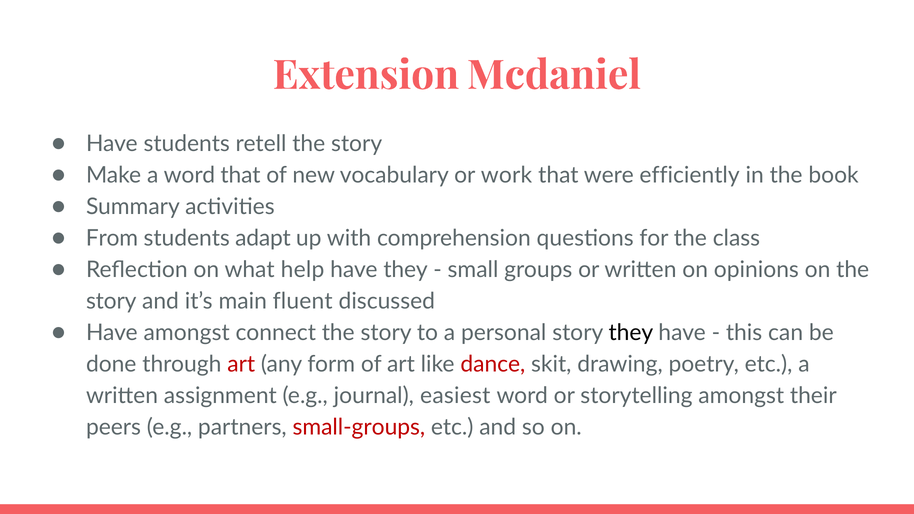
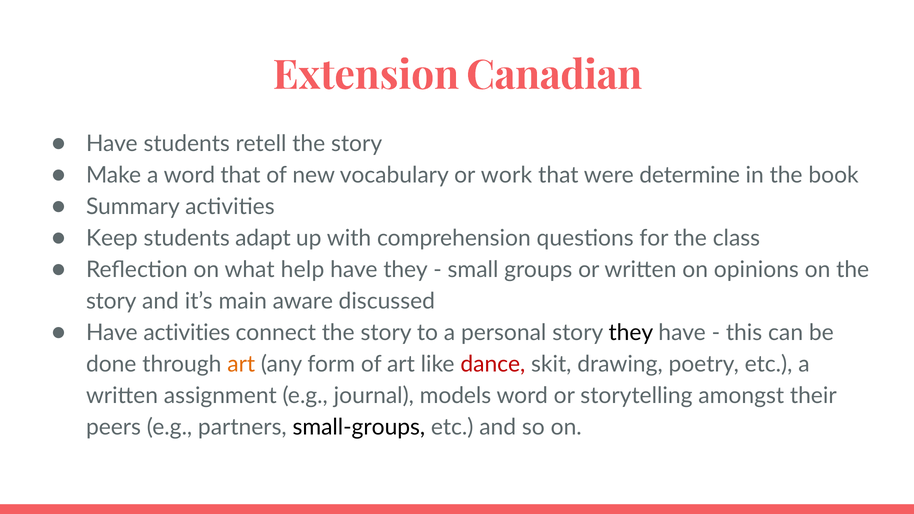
Mcdaniel: Mcdaniel -> Canadian
efficiently: efficiently -> determine
From: From -> Keep
fluent: fluent -> aware
Have amongst: amongst -> activities
art at (241, 364) colour: red -> orange
easiest: easiest -> models
small-groups colour: red -> black
